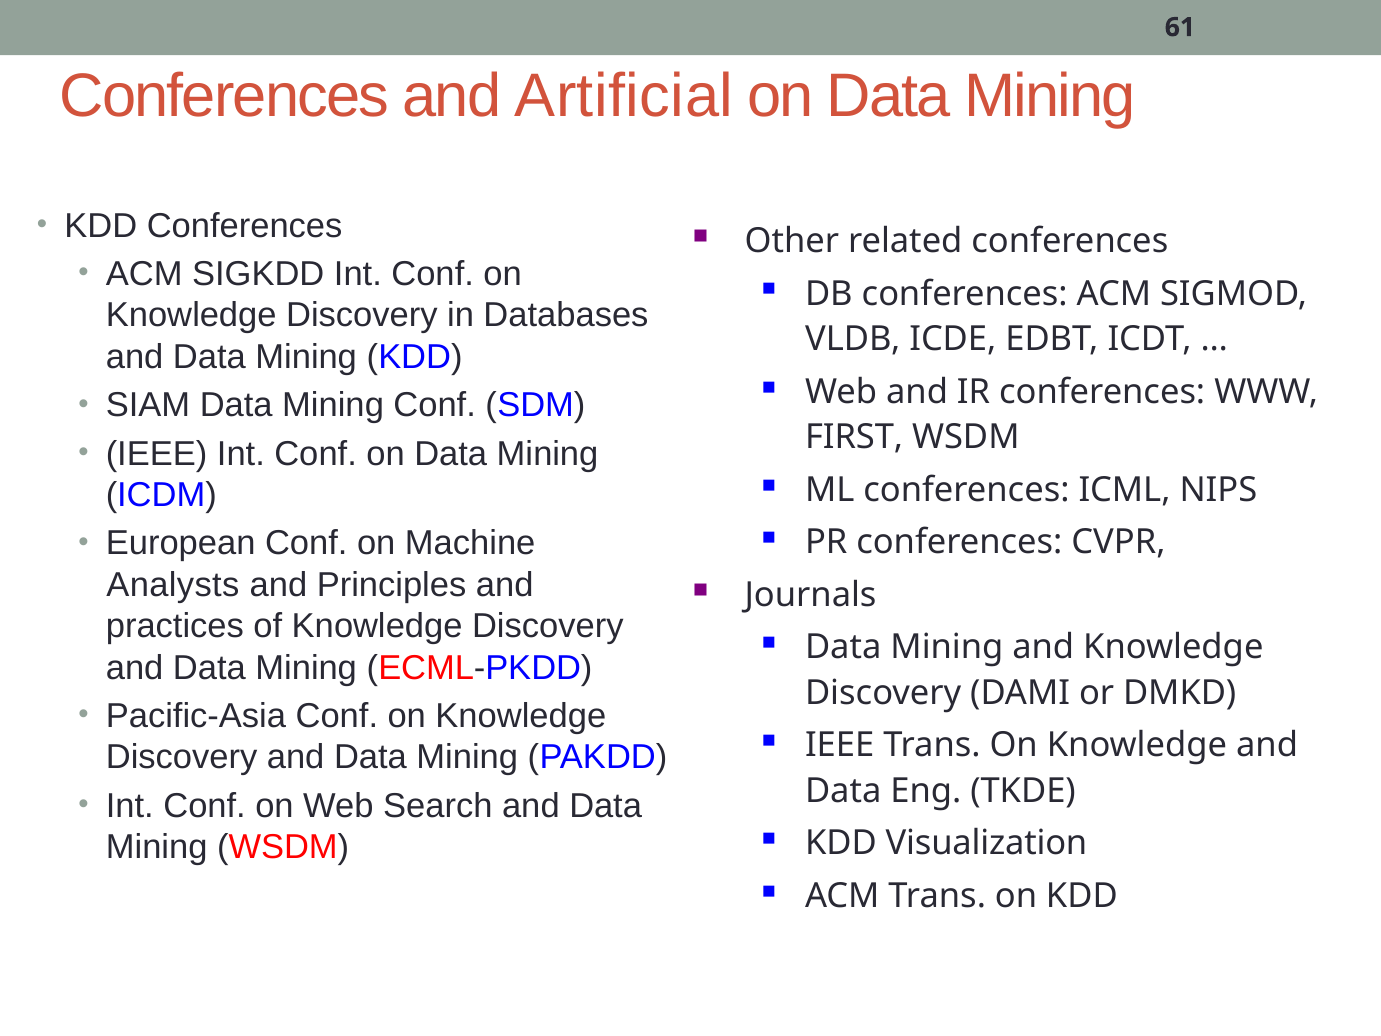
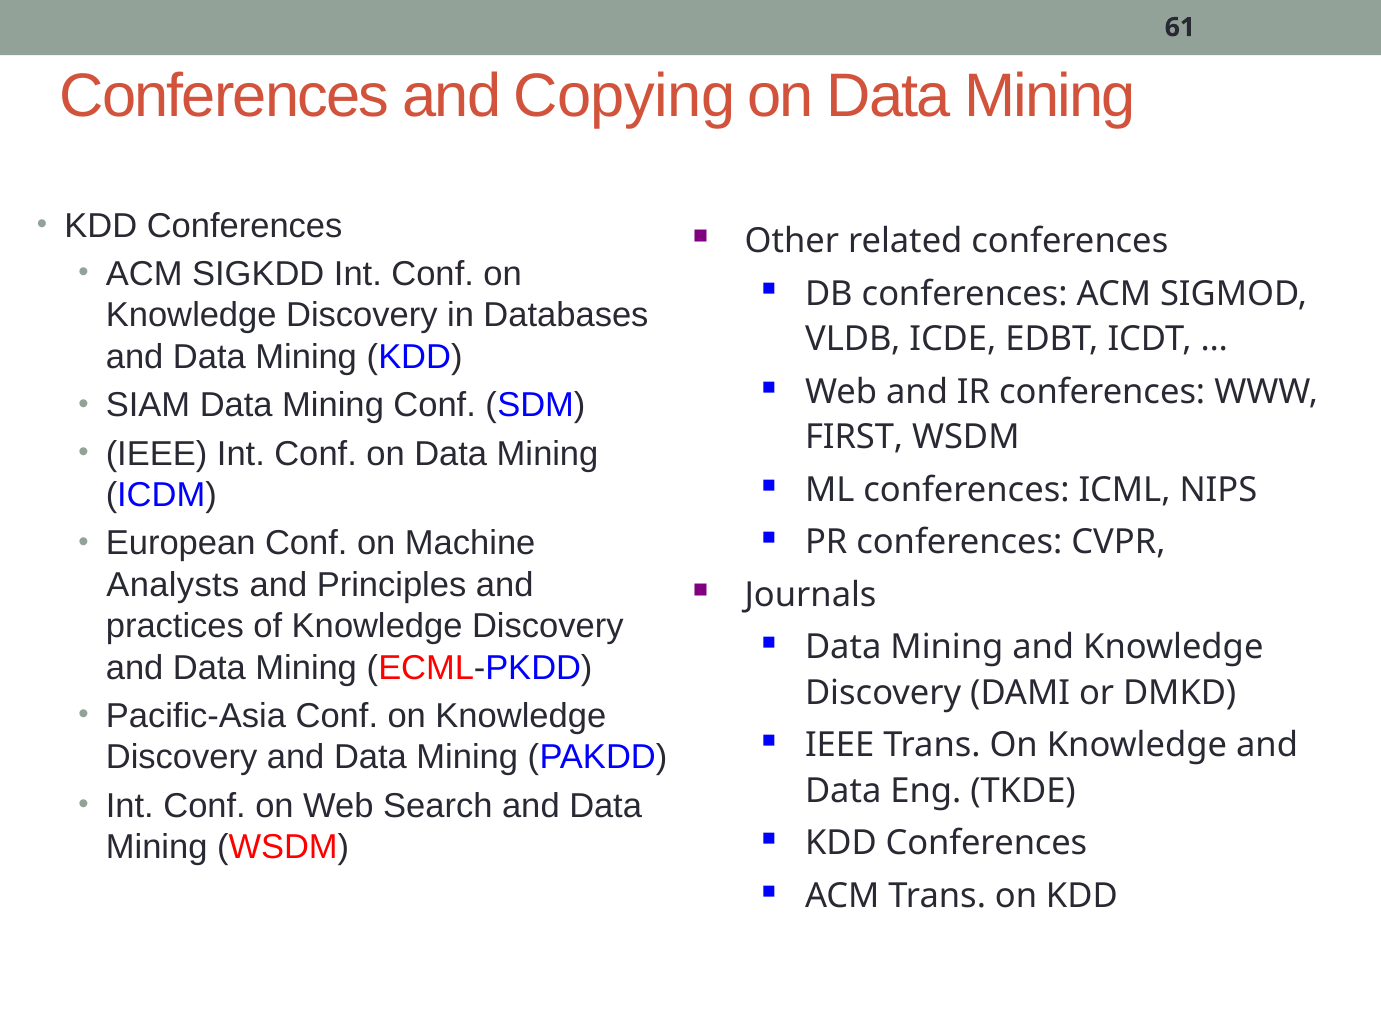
Artificial: Artificial -> Copying
Visualization at (986, 843): Visualization -> Conferences
